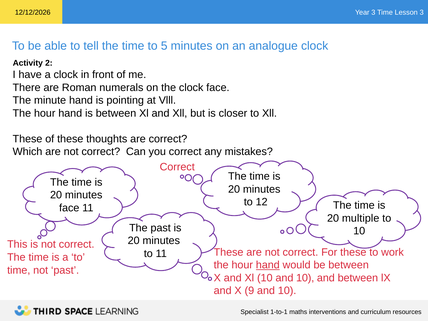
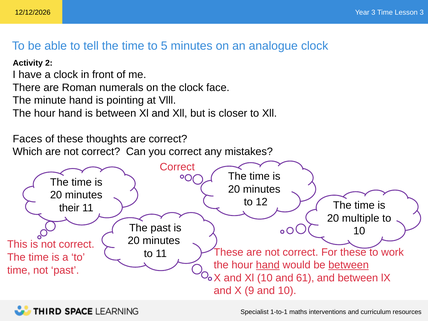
These at (28, 139): These -> Faces
face at (69, 208): face -> their
between at (349, 265) underline: none -> present
10 and 10: 10 -> 61
